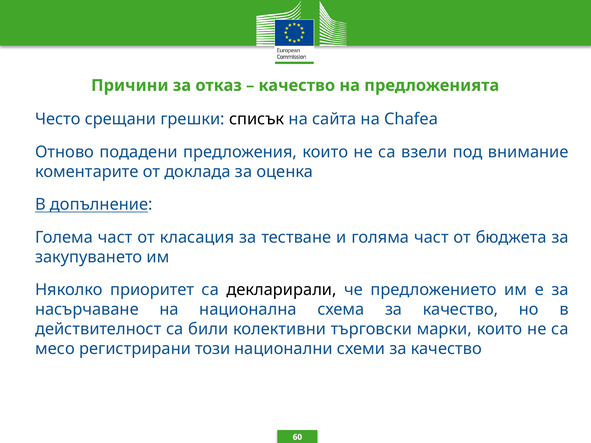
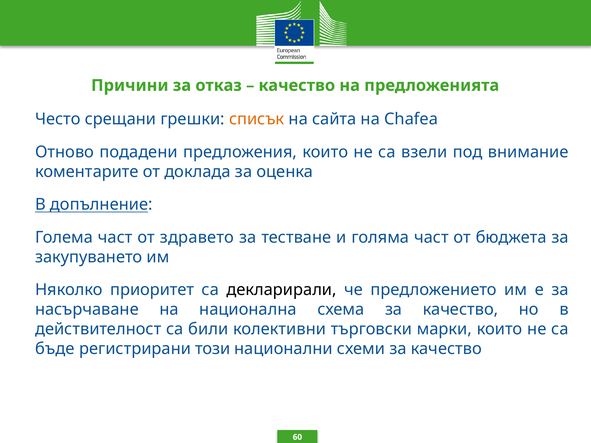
списък colour: black -> orange
класация: класация -> здравето
месо: месо -> бъде
